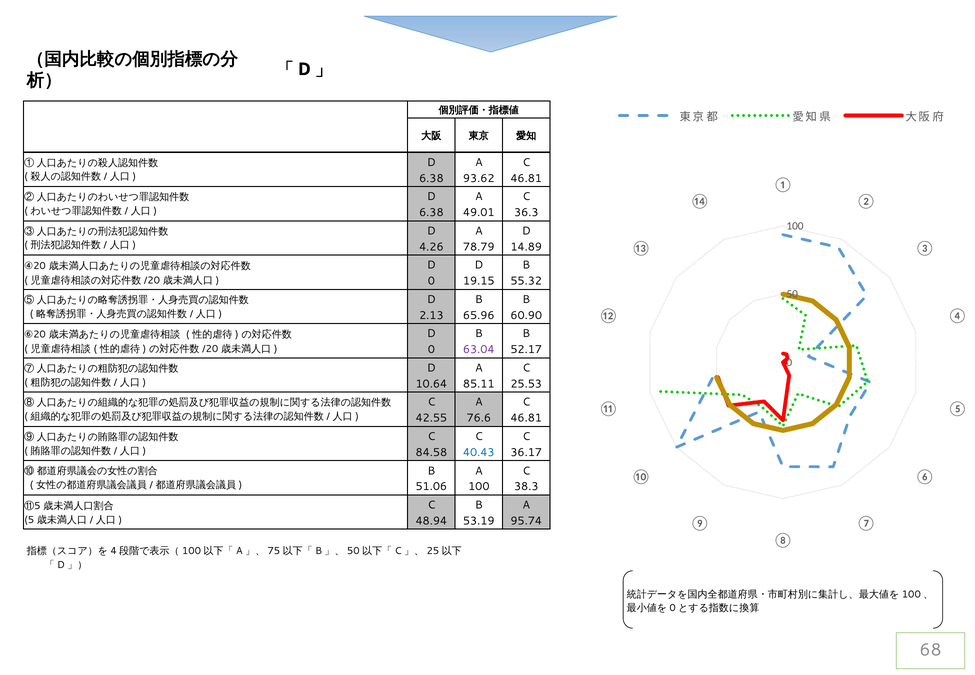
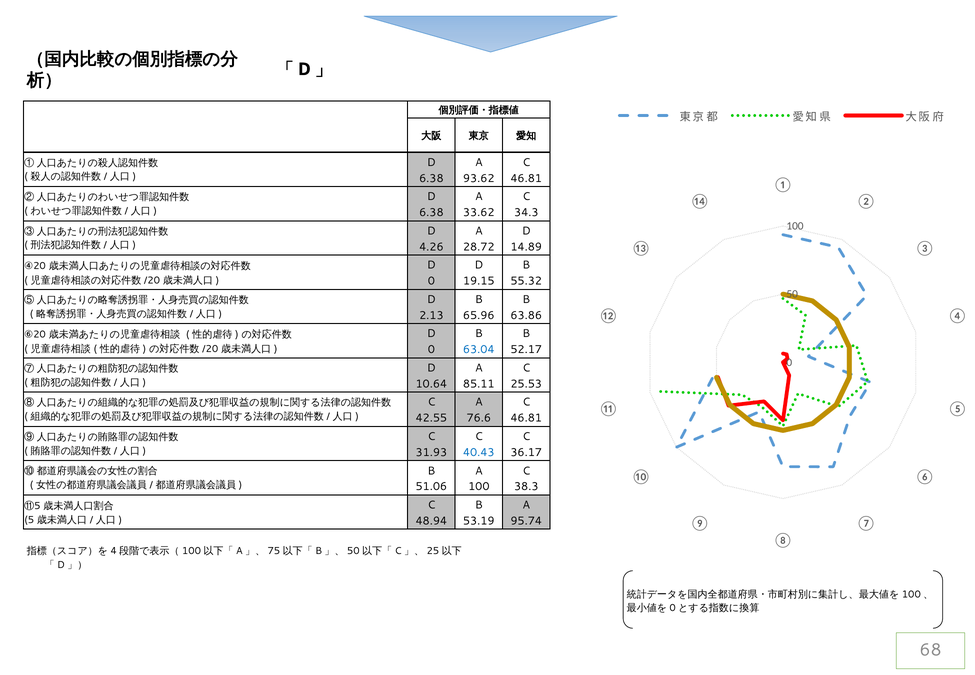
49.01: 49.01 -> 33.62
36.3: 36.3 -> 34.3
78.79: 78.79 -> 28.72
60.90: 60.90 -> 63.86
63.04 colour: purple -> blue
84.58: 84.58 -> 31.93
